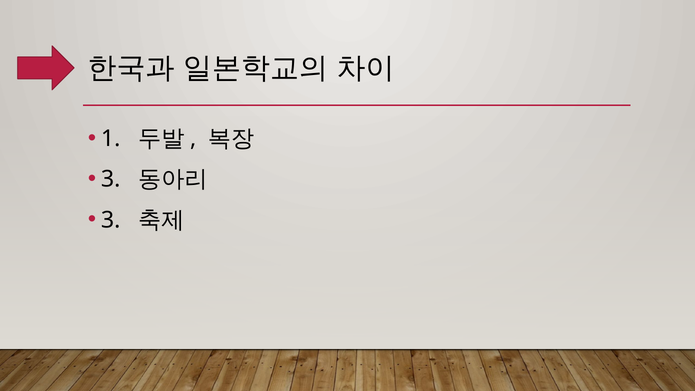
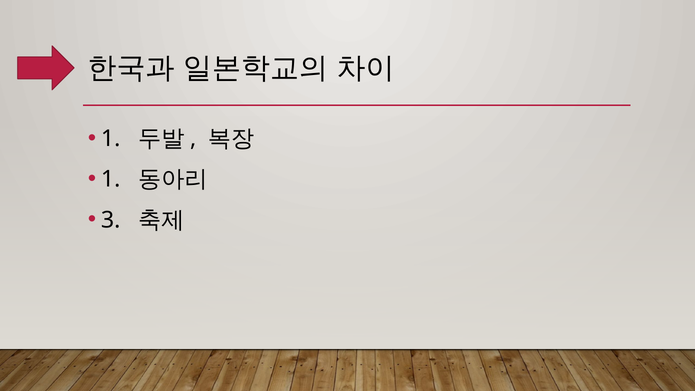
3 at (111, 179): 3 -> 1
